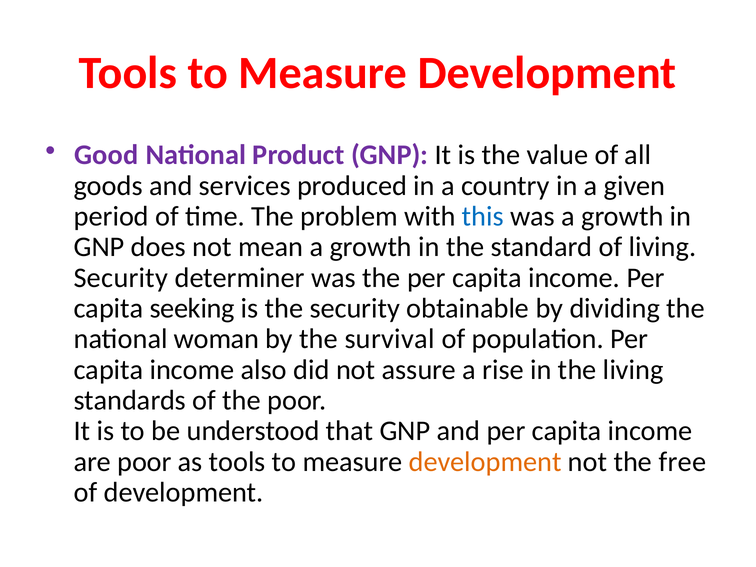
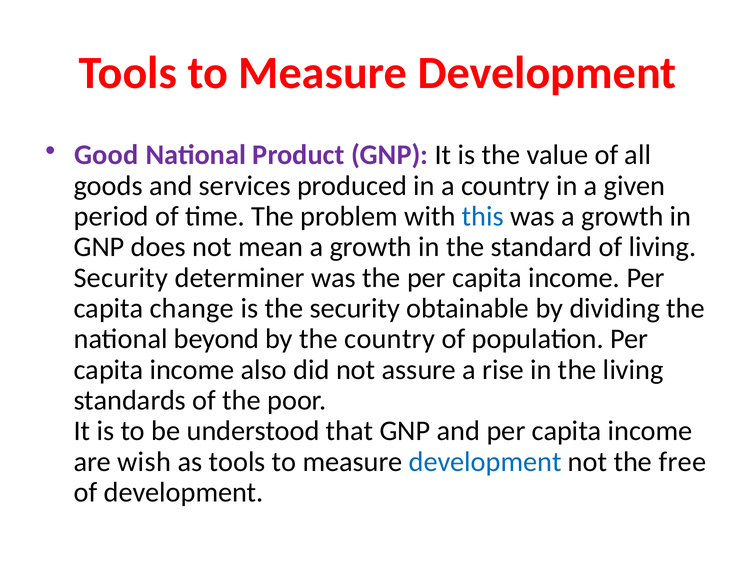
seeking: seeking -> change
woman: woman -> beyond
the survival: survival -> country
are poor: poor -> wish
development at (485, 462) colour: orange -> blue
